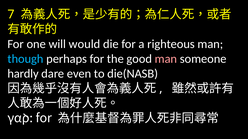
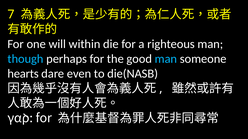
would: would -> within
man at (166, 59) colour: pink -> light blue
hardly: hardly -> hearts
